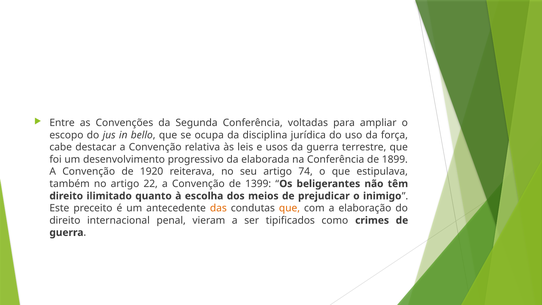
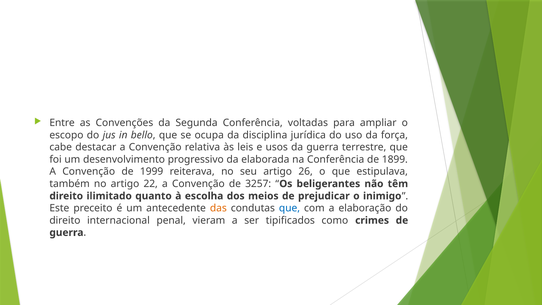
1920: 1920 -> 1999
74: 74 -> 26
1399: 1399 -> 3257
que at (289, 208) colour: orange -> blue
